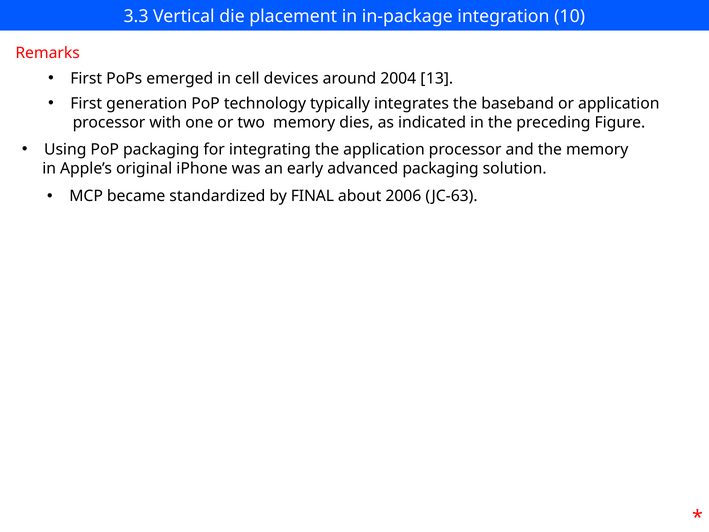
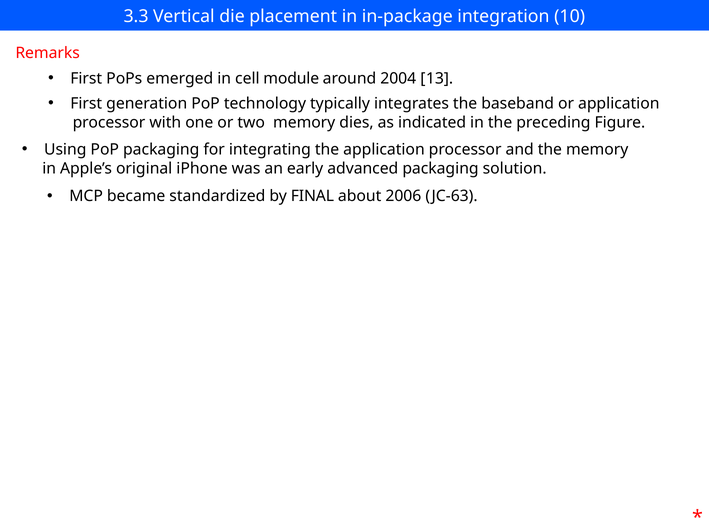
devices: devices -> module
